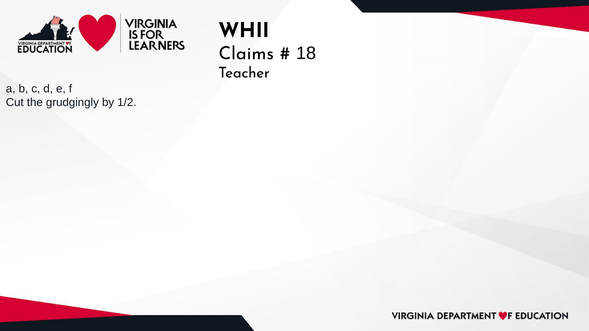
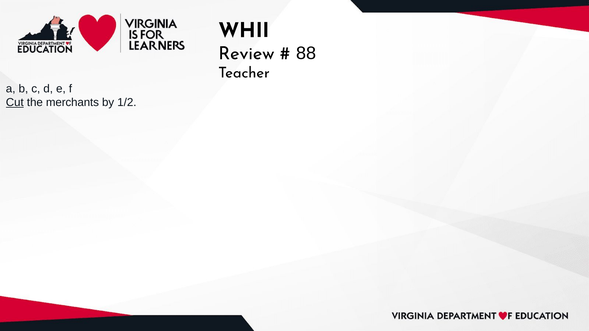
Claims: Claims -> Review
18: 18 -> 88
Cut underline: none -> present
grudgingly: grudgingly -> merchants
